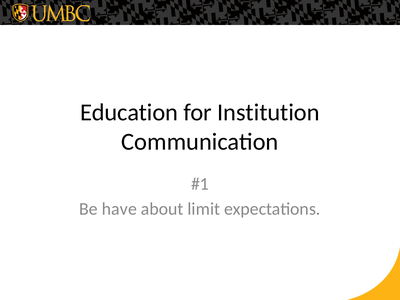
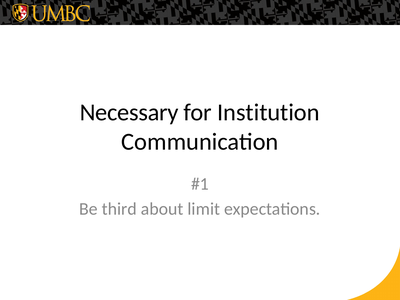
Education: Education -> Necessary
have: have -> third
